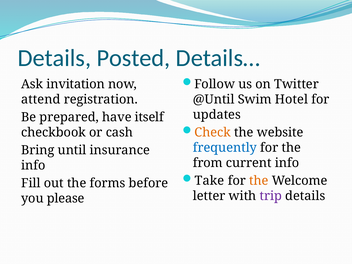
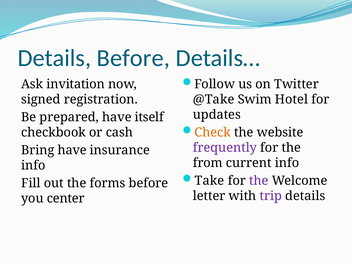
Details Posted: Posted -> Before
attend: attend -> signed
@Until: @Until -> @Take
frequently colour: blue -> purple
Bring until: until -> have
the at (259, 181) colour: orange -> purple
please: please -> center
